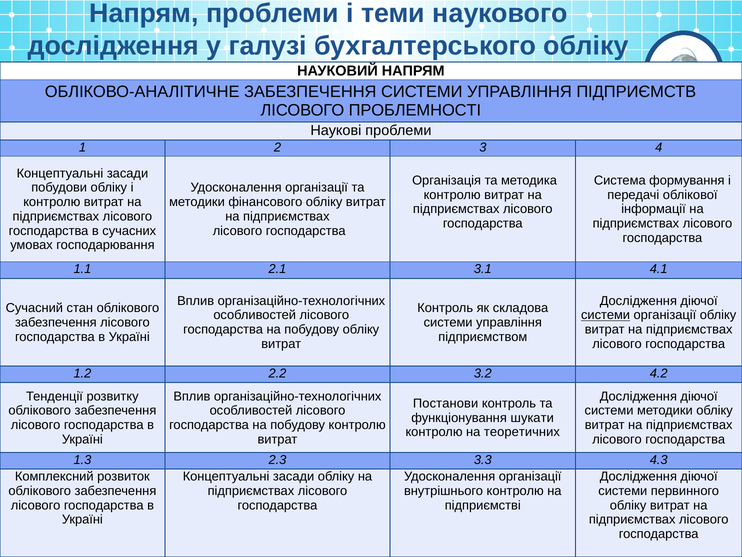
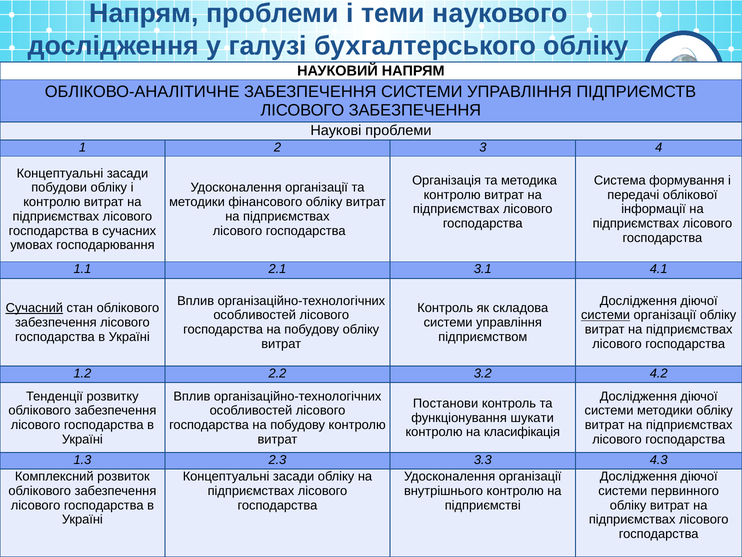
ЛІСОВОГО ПРОБЛЕМНОСТІ: ПРОБЛЕМНОСТІ -> ЗАБЕЗПЕЧЕННЯ
Сучасний underline: none -> present
теоретичних: теоретичних -> класифікація
